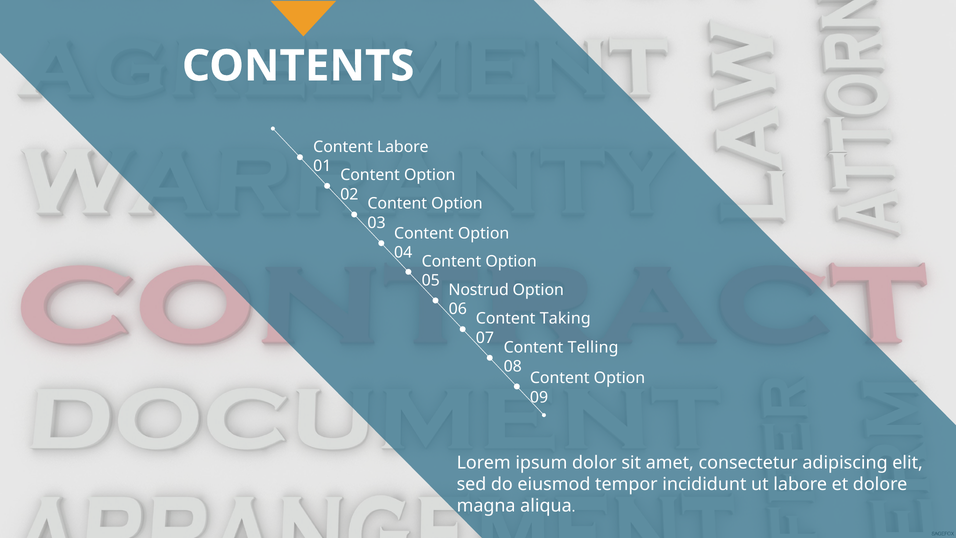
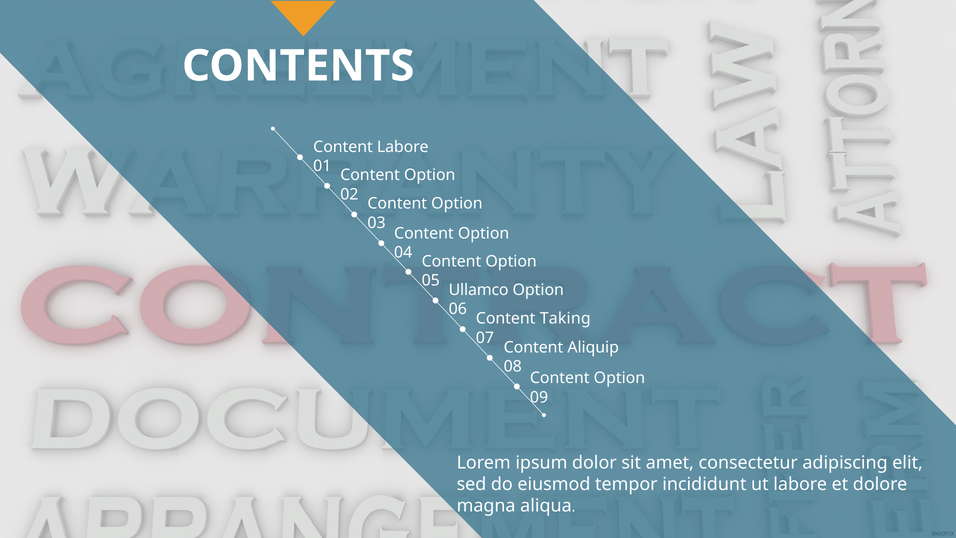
Nostrud: Nostrud -> Ullamco
Telling: Telling -> Aliquip
